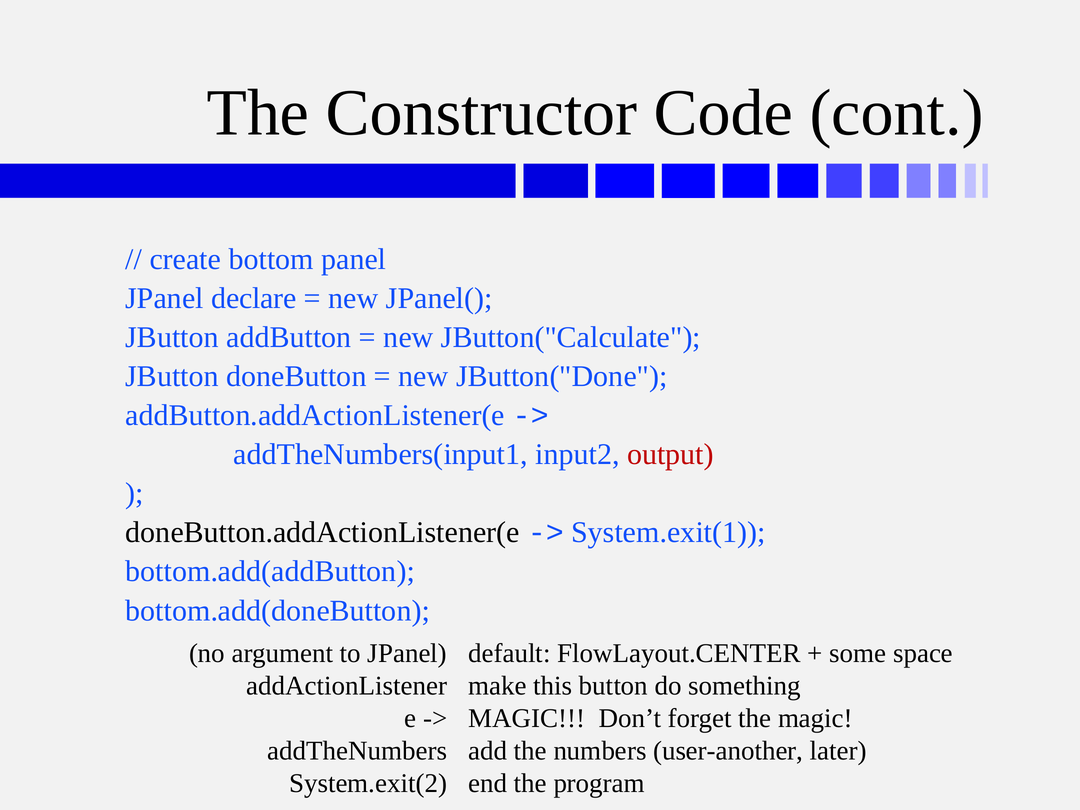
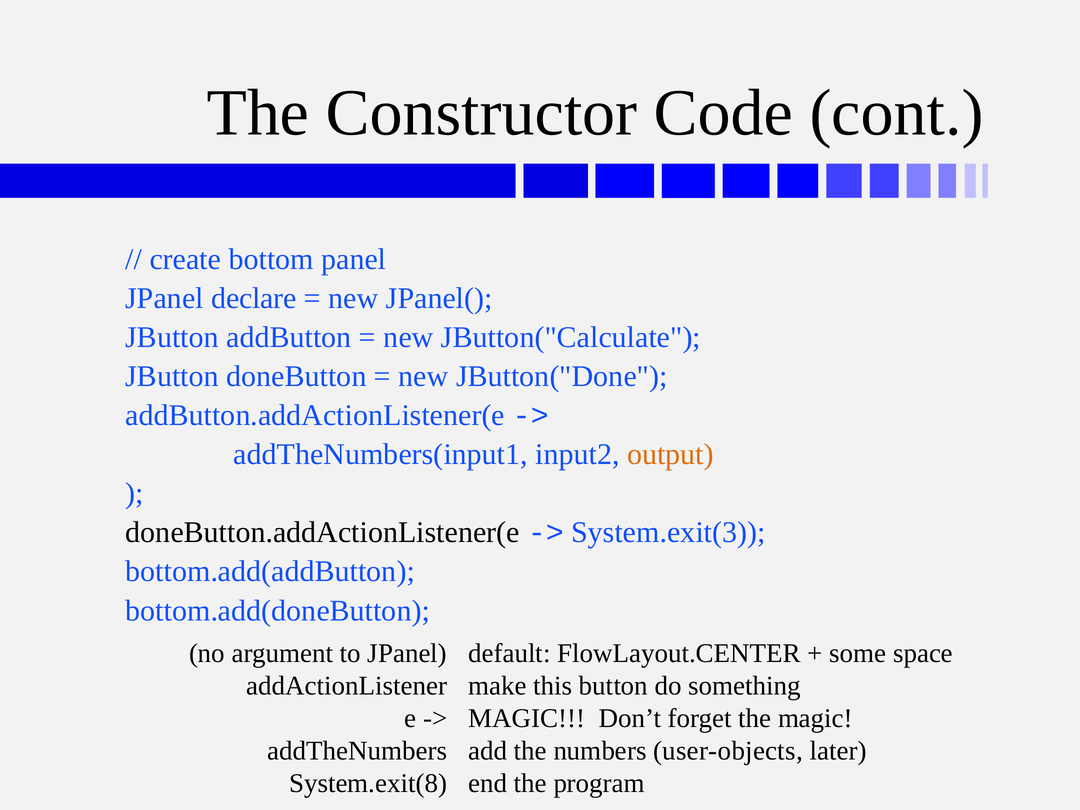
output colour: red -> orange
System.exit(1: System.exit(1 -> System.exit(3
user-another: user-another -> user-objects
System.exit(2: System.exit(2 -> System.exit(8
